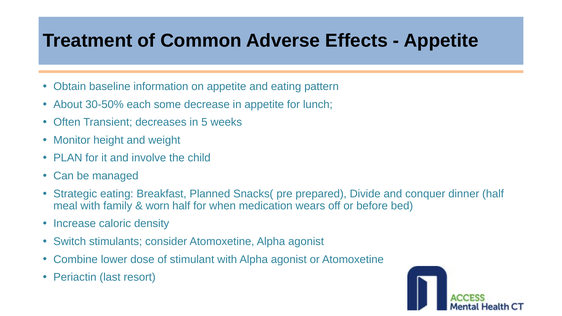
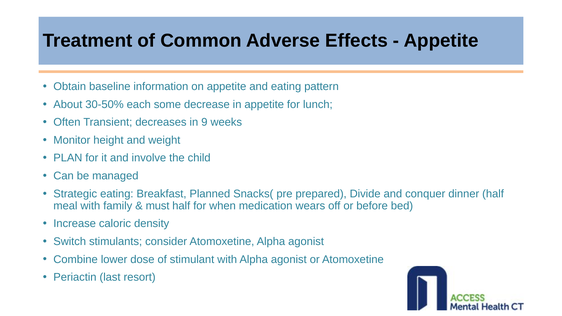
5: 5 -> 9
worn: worn -> must
